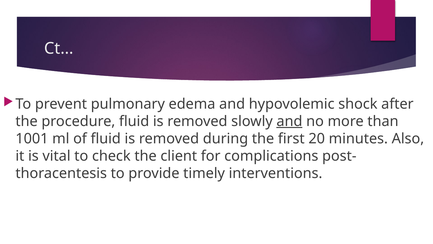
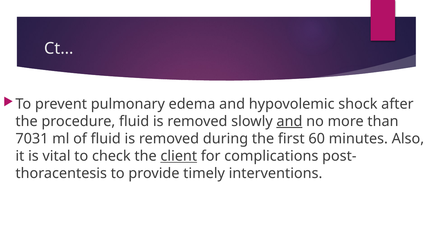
1001: 1001 -> 7031
20: 20 -> 60
client underline: none -> present
